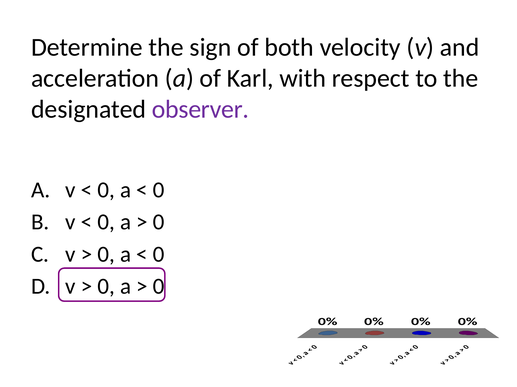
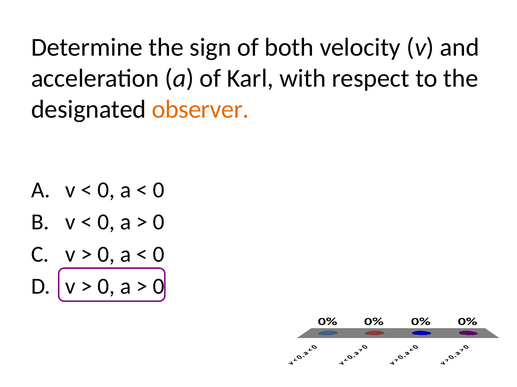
observer colour: purple -> orange
